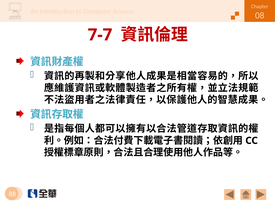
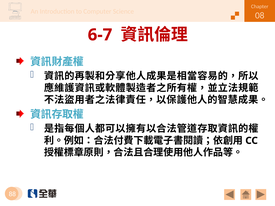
7-7: 7-7 -> 6-7
